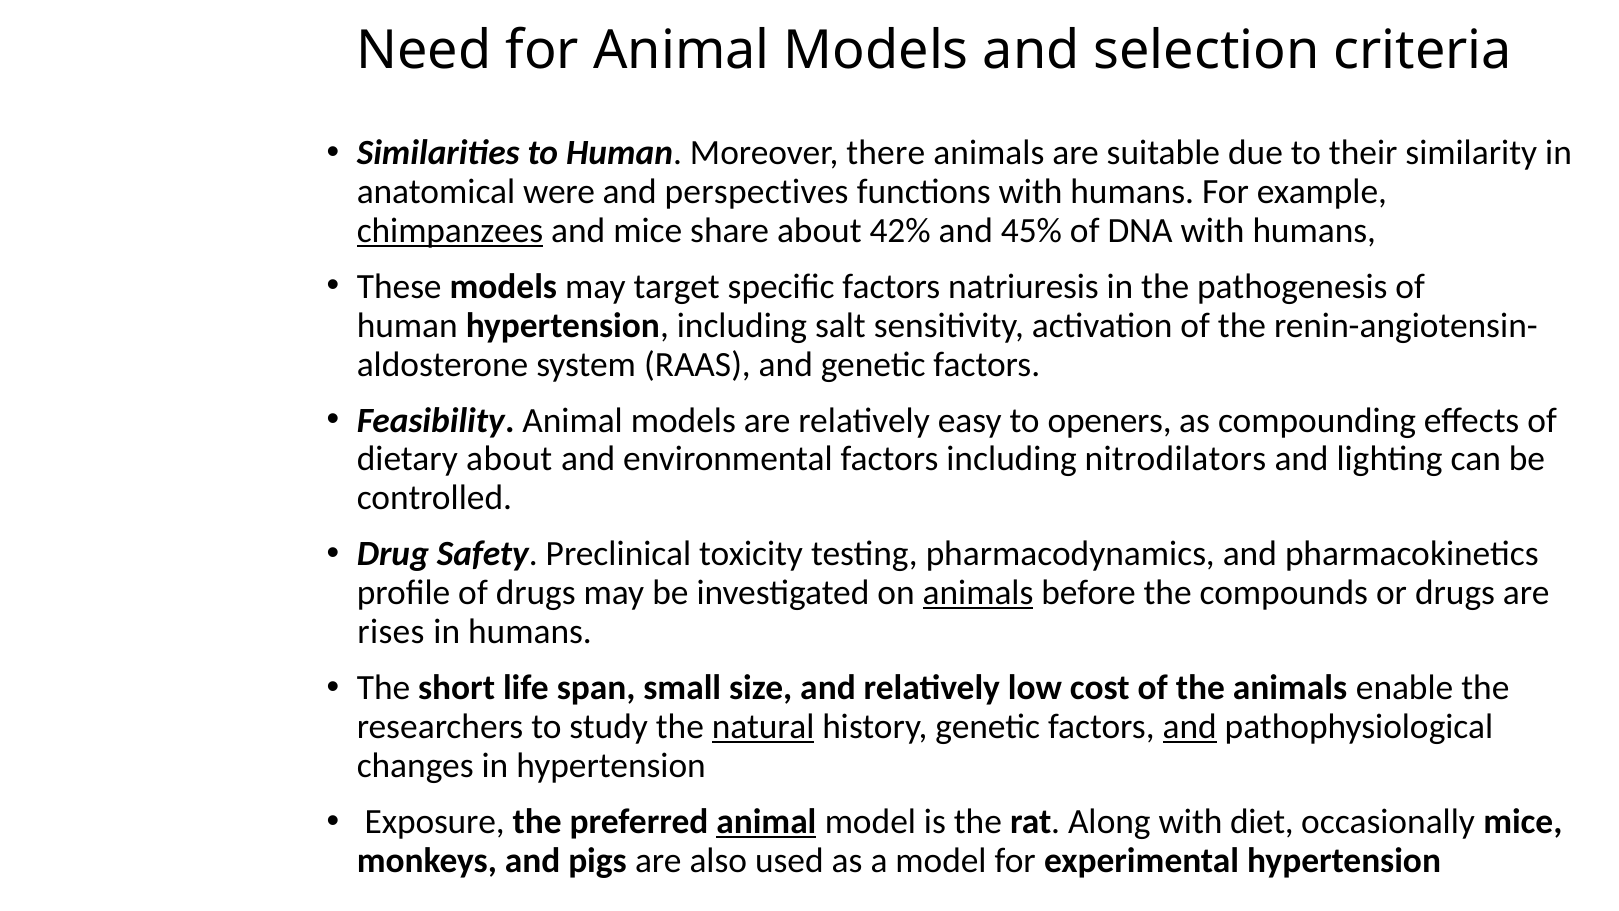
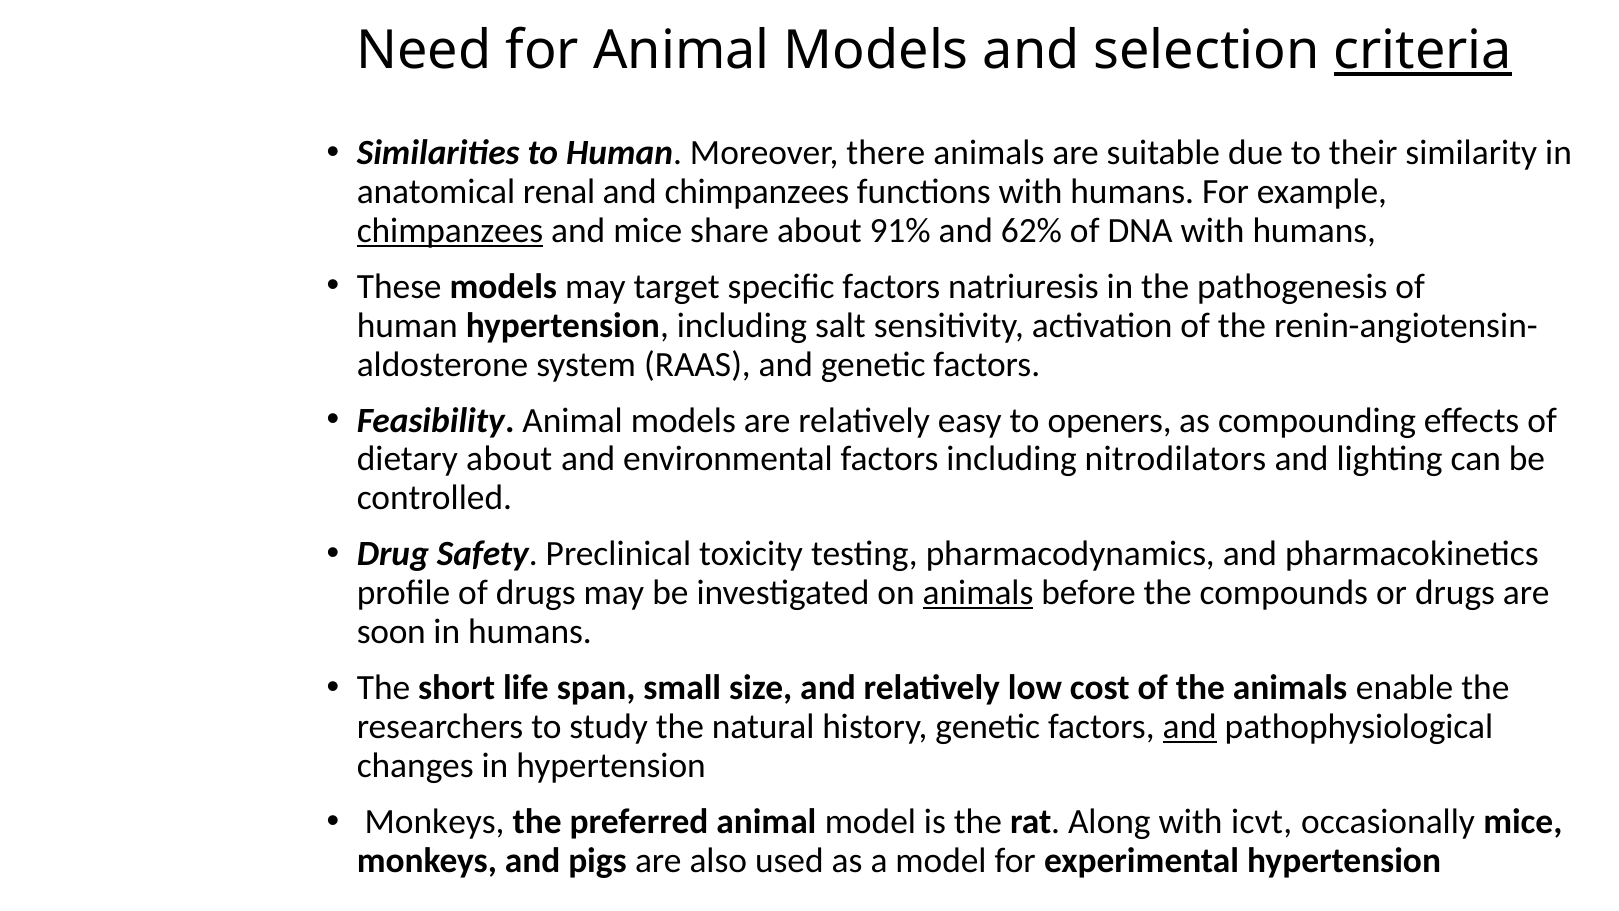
criteria underline: none -> present
were: were -> renal
and perspectives: perspectives -> chimpanzees
42%: 42% -> 91%
45%: 45% -> 62%
rises: rises -> soon
natural underline: present -> none
Exposure at (435, 821): Exposure -> Monkeys
animal at (766, 821) underline: present -> none
diet: diet -> icvt
